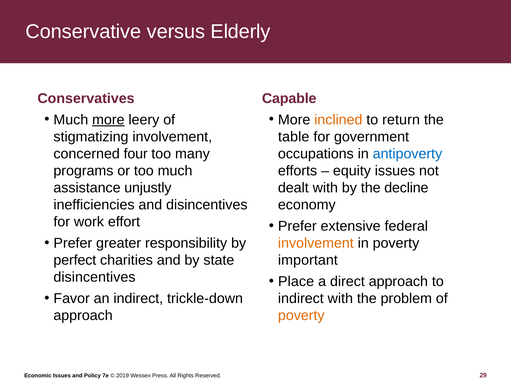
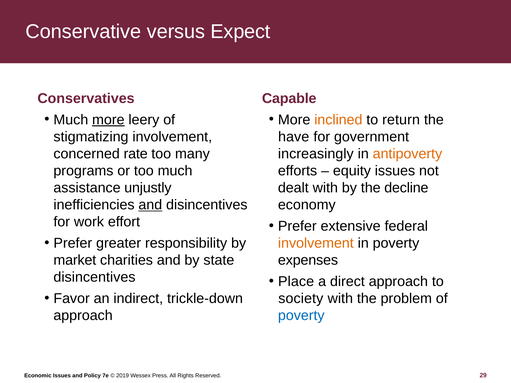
Elderly: Elderly -> Expect
table: table -> have
four: four -> rate
occupations: occupations -> increasingly
antipoverty colour: blue -> orange
and at (150, 205) underline: none -> present
perfect: perfect -> market
important: important -> expenses
indirect at (301, 299): indirect -> society
poverty at (301, 316) colour: orange -> blue
